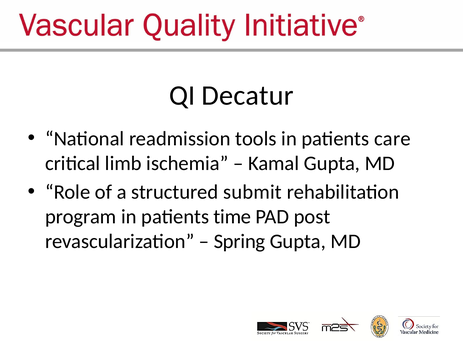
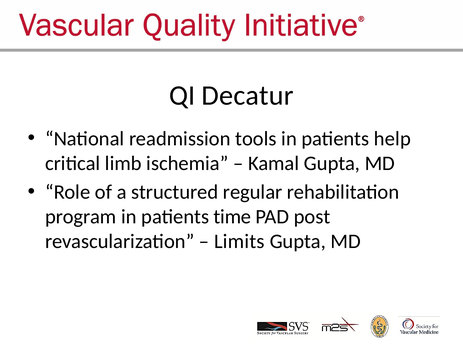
care: care -> help
submit: submit -> regular
Spring: Spring -> Limits
